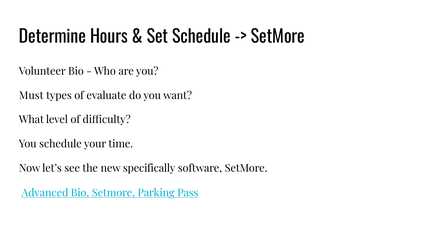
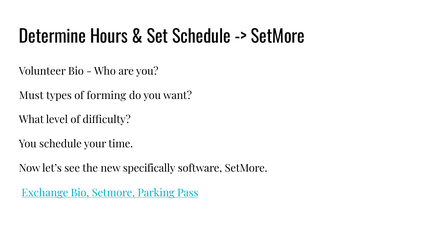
evaluate: evaluate -> forming
Advanced: Advanced -> Exchange
